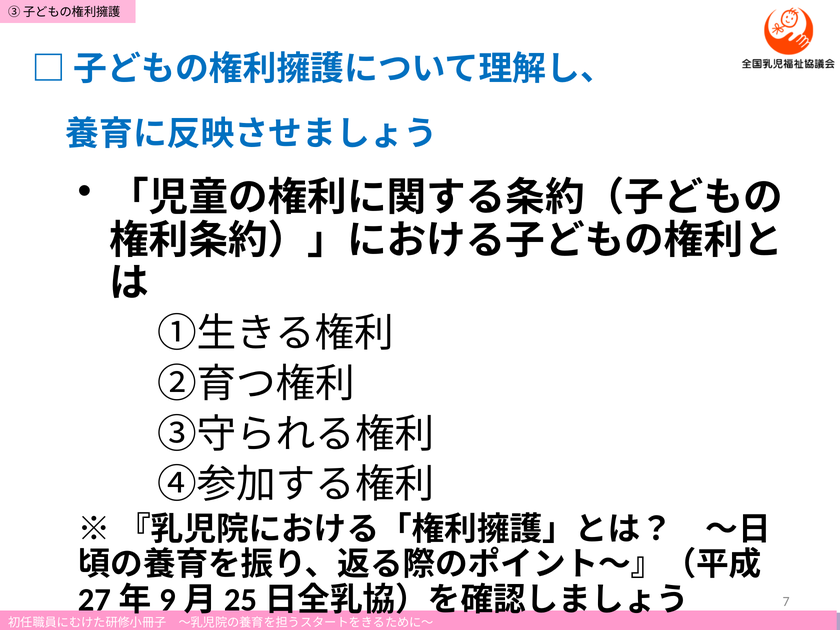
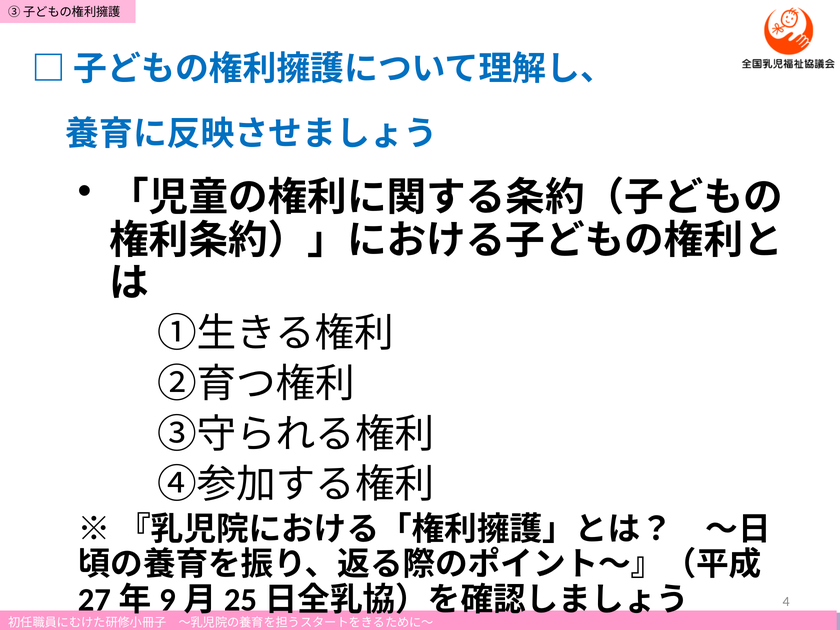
7: 7 -> 4
